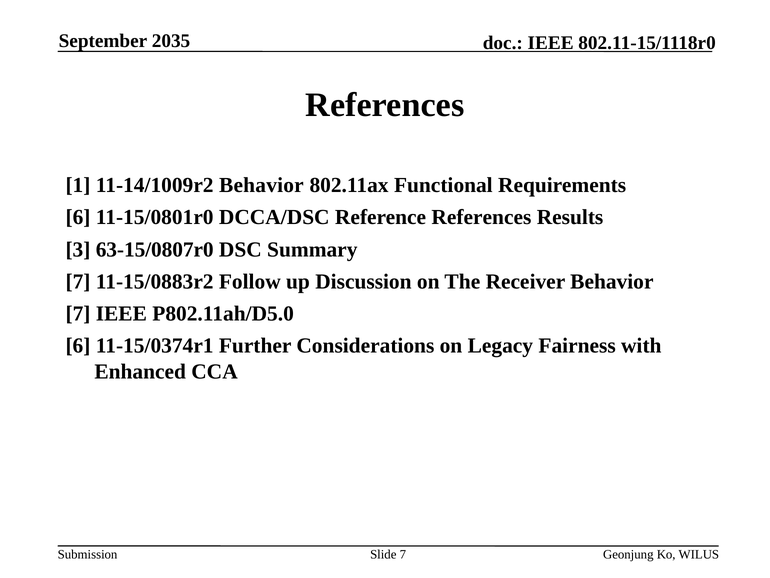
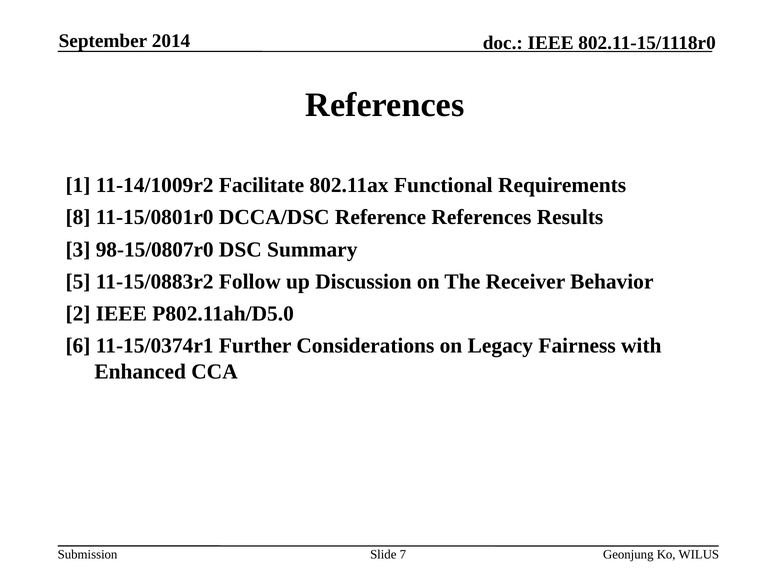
2035: 2035 -> 2014
11-14/1009r2 Behavior: Behavior -> Facilitate
6 at (78, 217): 6 -> 8
63-15/0807r0: 63-15/0807r0 -> 98-15/0807r0
7 at (78, 281): 7 -> 5
7 at (78, 313): 7 -> 2
